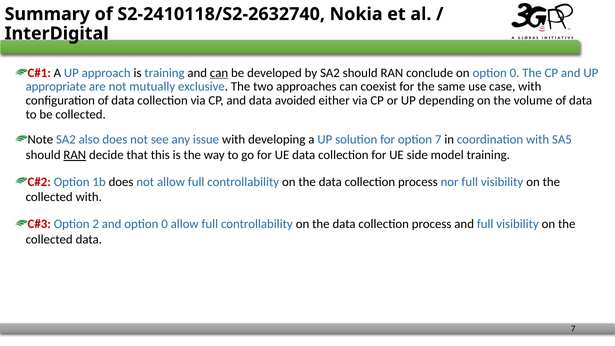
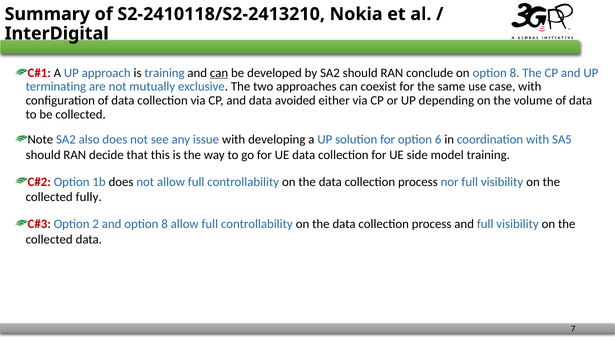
S2-2410118/S2-2632740: S2-2410118/S2-2632740 -> S2-2410118/S2-2413210
on option 0: 0 -> 8
appropriate: appropriate -> terminating
option 7: 7 -> 6
RAN at (75, 155) underline: present -> none
collected with: with -> fully
and option 0: 0 -> 8
